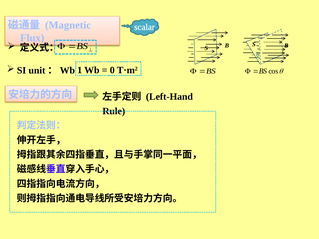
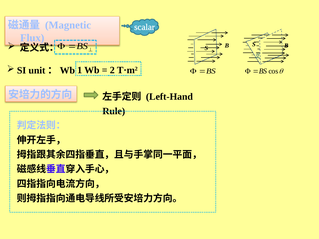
0: 0 -> 2
